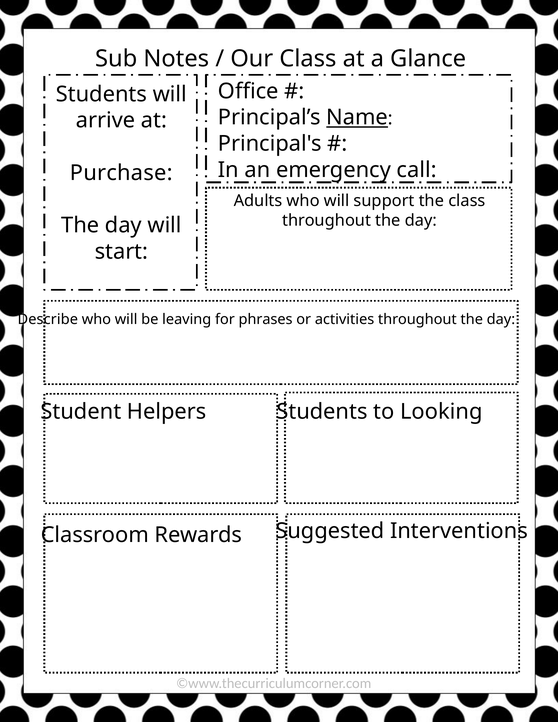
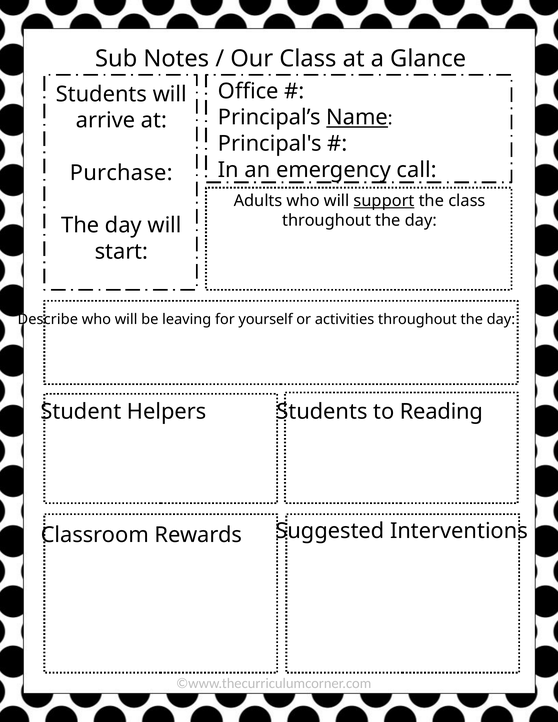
support underline: none -> present
phrases: phrases -> yourself
Looking: Looking -> Reading
